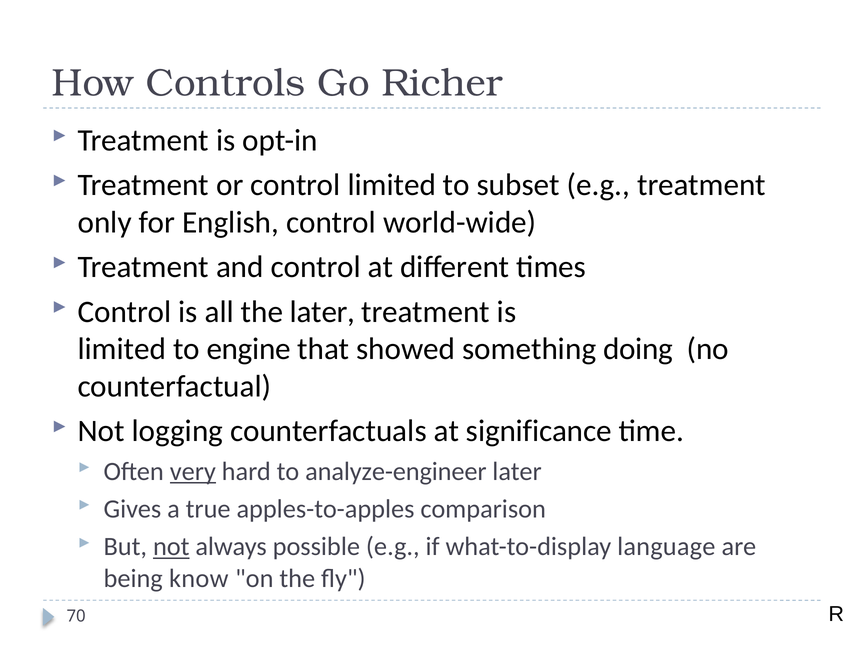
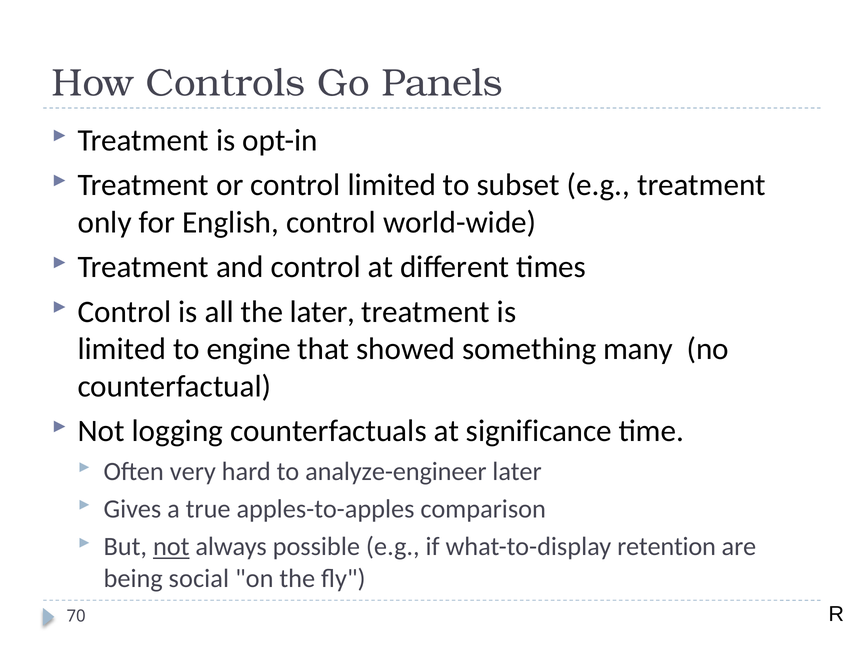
Richer: Richer -> Panels
doing: doing -> many
very underline: present -> none
language: language -> retention
know: know -> social
